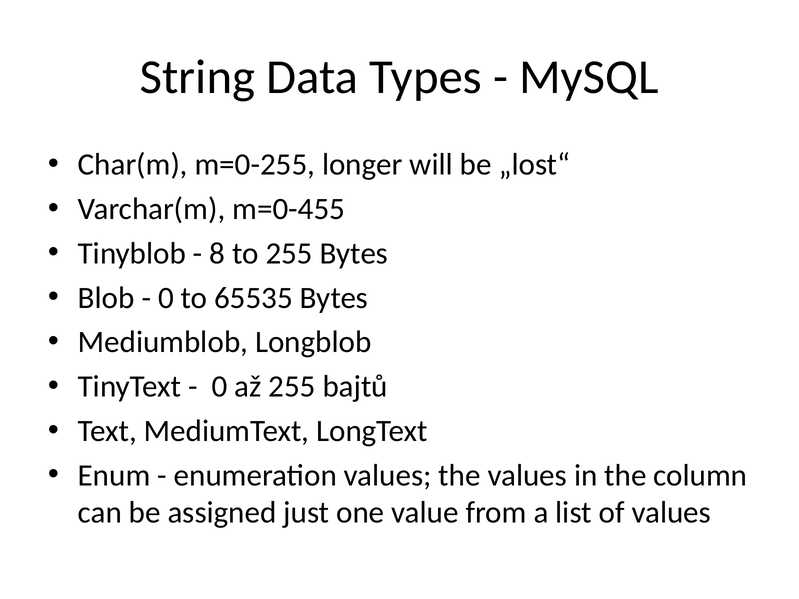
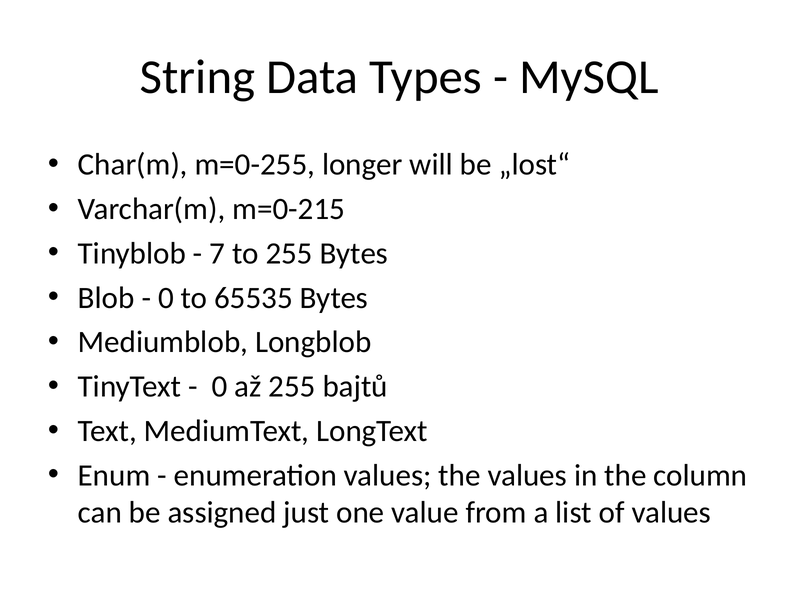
m=0-455: m=0-455 -> m=0-215
8: 8 -> 7
